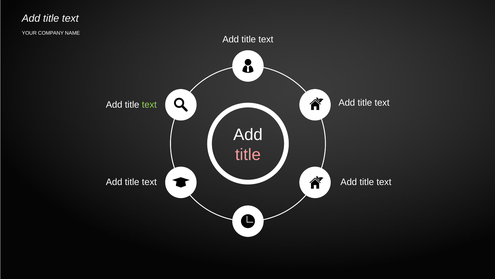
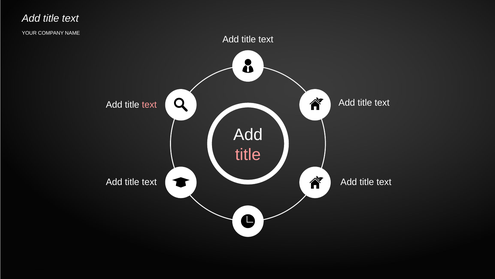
text at (149, 105) colour: light green -> pink
